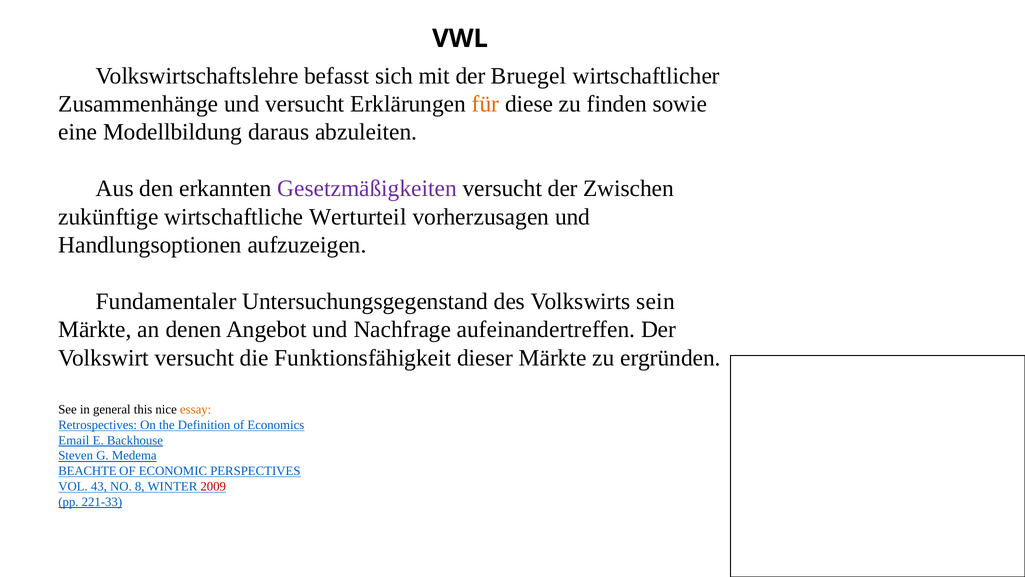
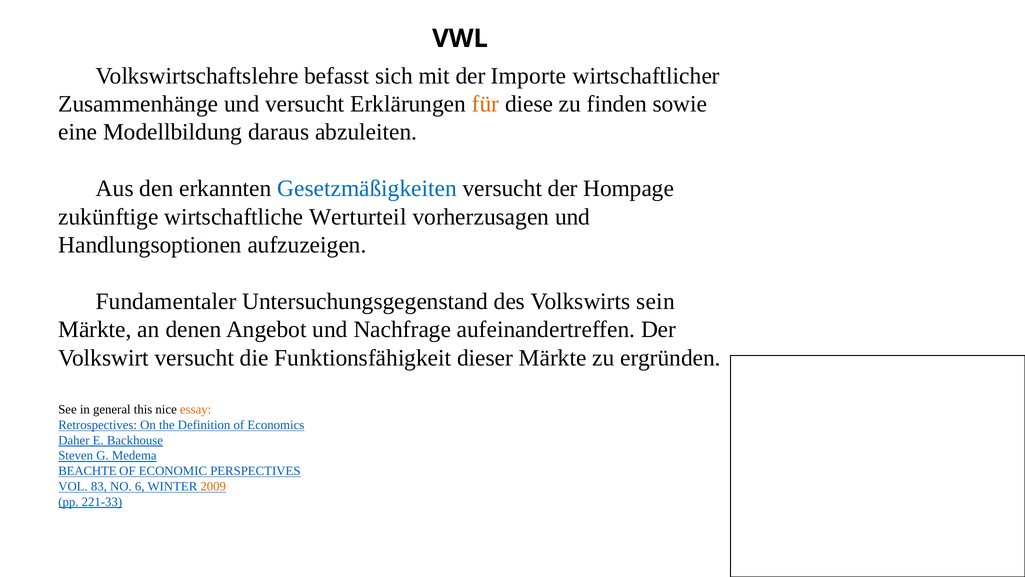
Bruegel: Bruegel -> Importe
Gesetzmäßigkeiten colour: purple -> blue
Zwischen: Zwischen -> Hompage
Email: Email -> Daher
43: 43 -> 83
8: 8 -> 6
2009 colour: red -> orange
